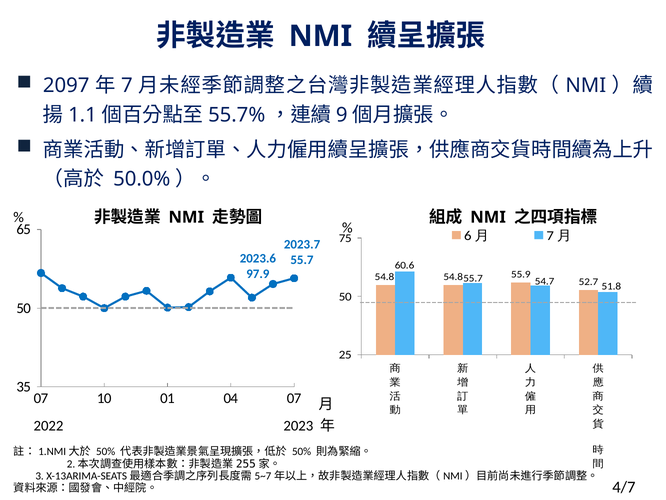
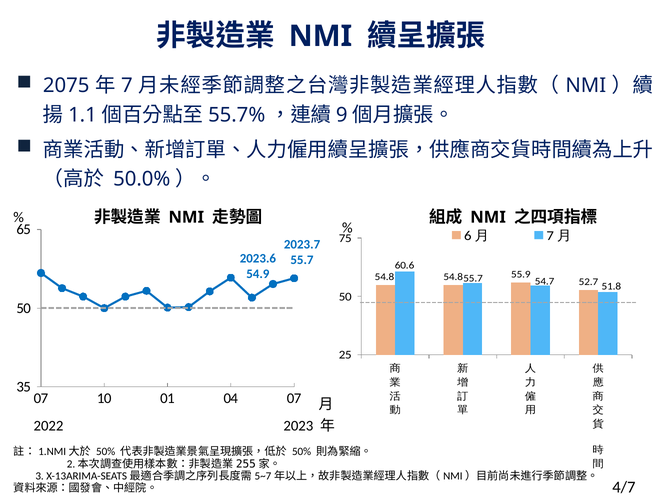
2097: 2097 -> 2075
97.9: 97.9 -> 54.9
